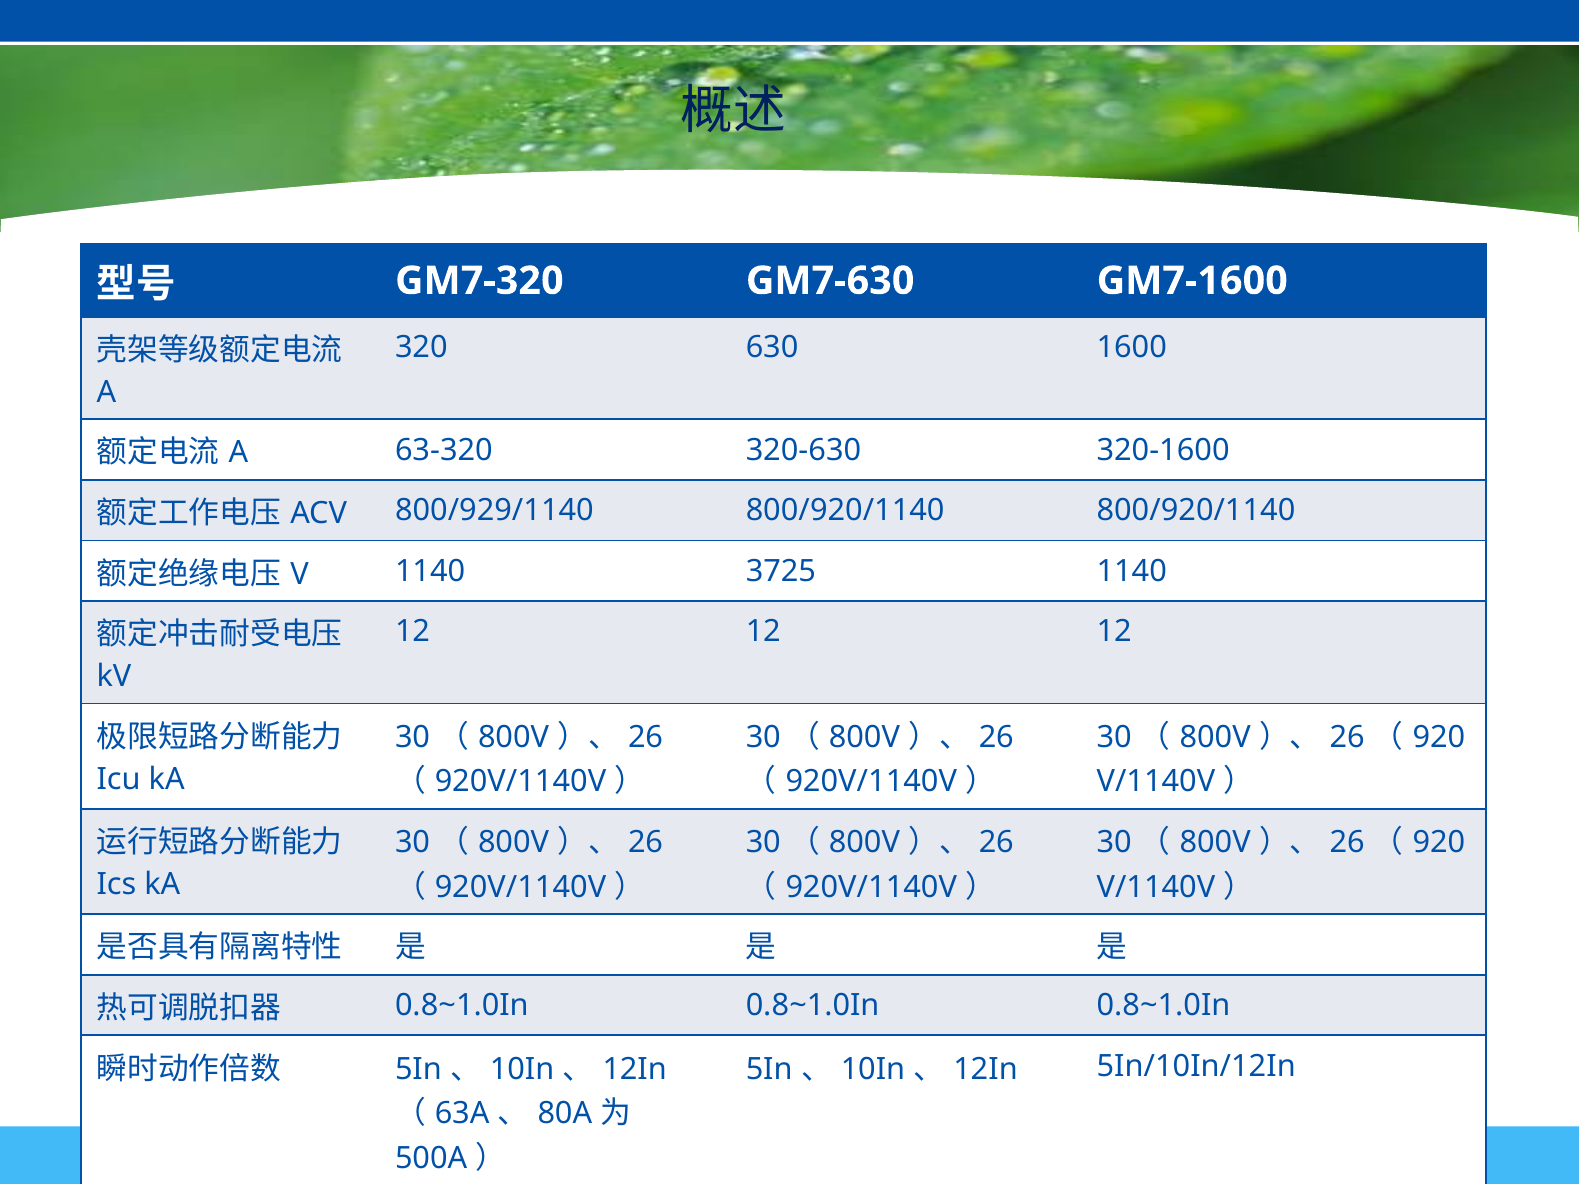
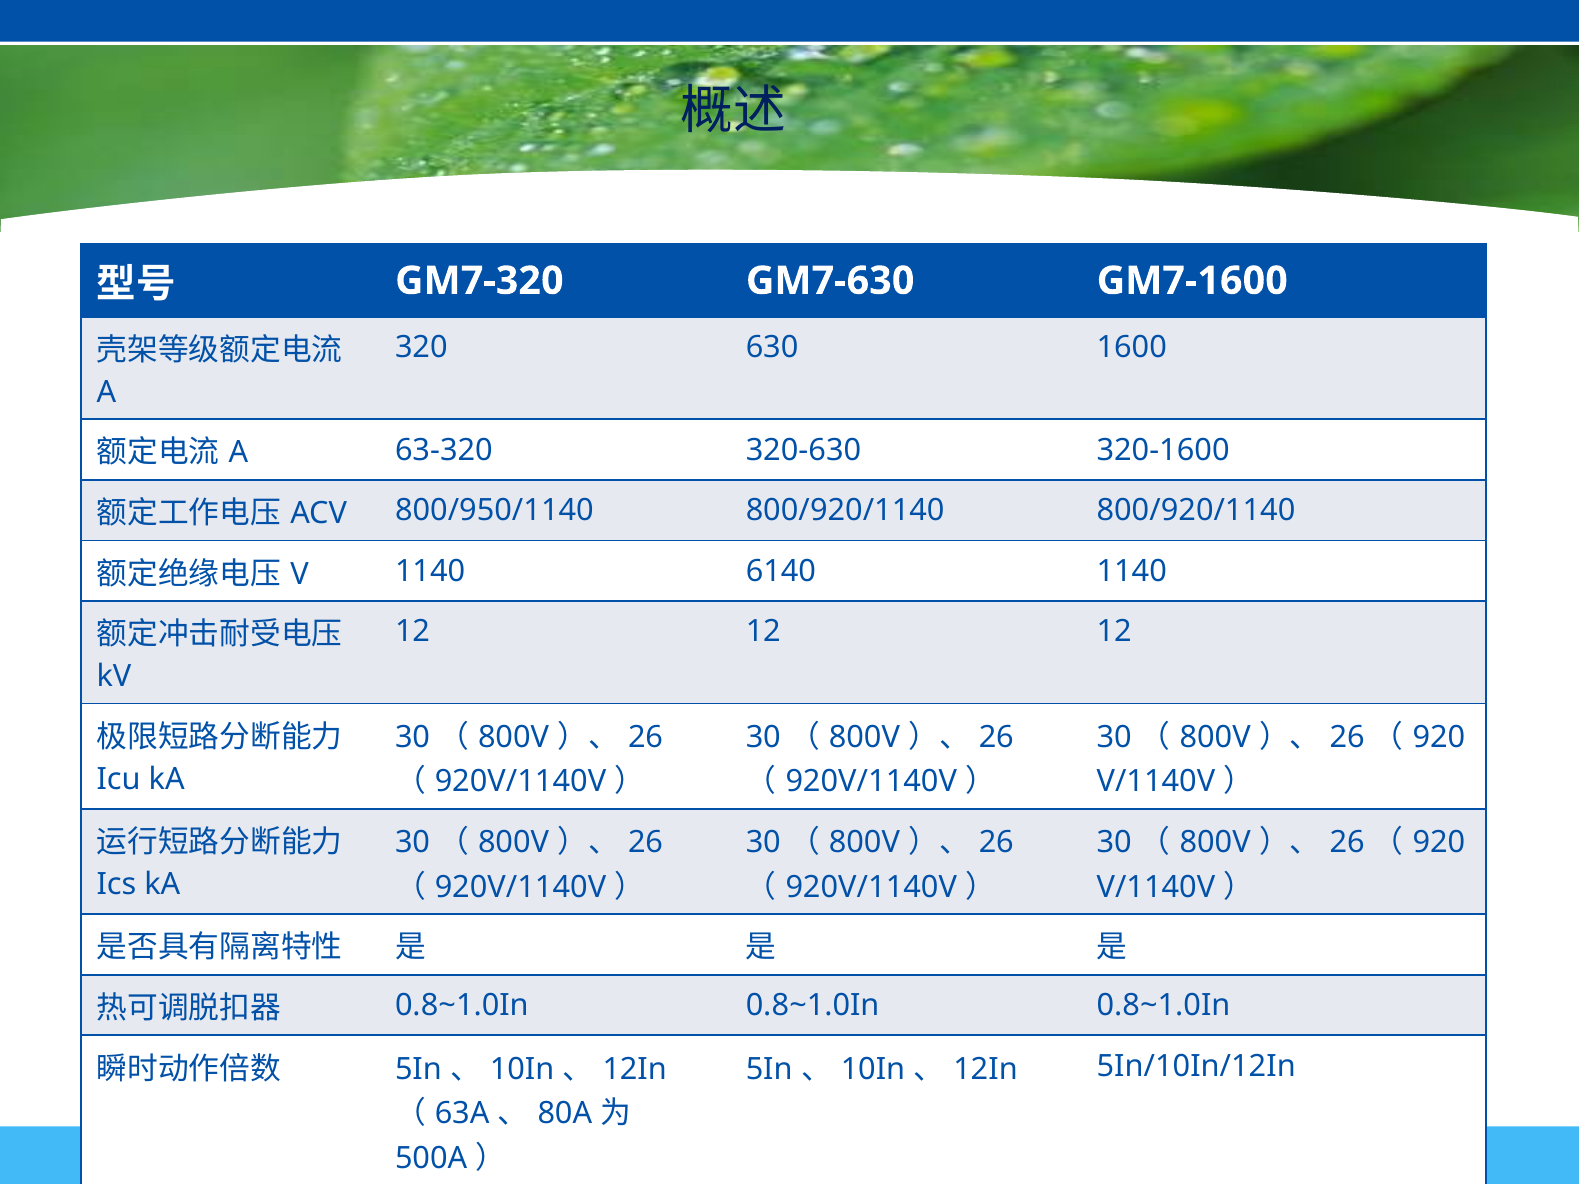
800/929/1140: 800/929/1140 -> 800/950/1140
3725: 3725 -> 6140
